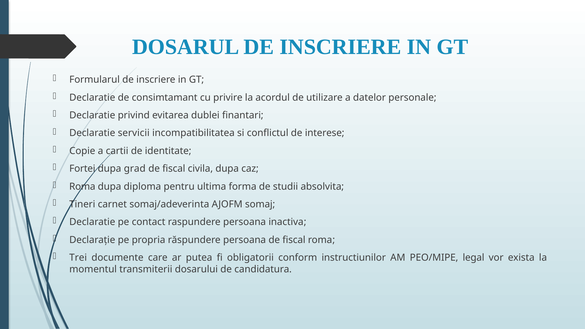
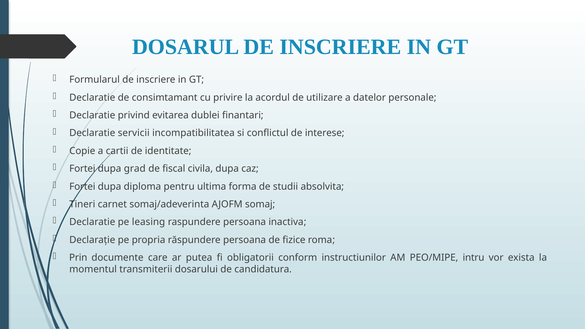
Roma at (82, 186): Roma -> Fortei
contact: contact -> leasing
persoana de fiscal: fiscal -> fizice
Trei: Trei -> Prin
legal: legal -> intru
